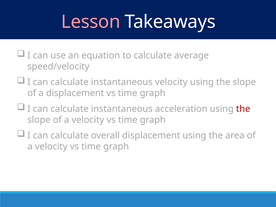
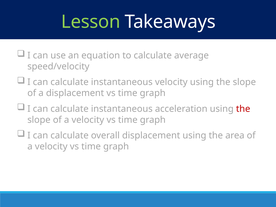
Lesson colour: pink -> light green
